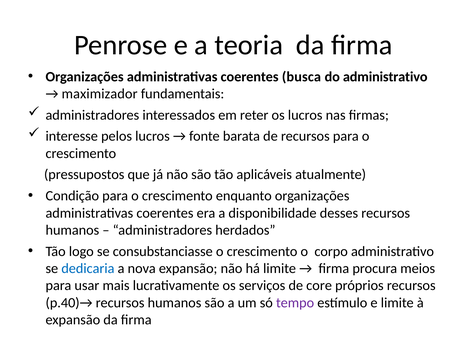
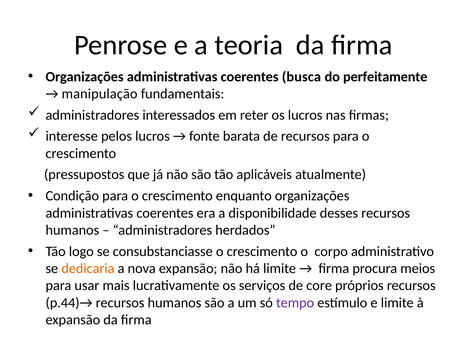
do administrativo: administrativo -> perfeitamente
maximizador: maximizador -> manipulação
dedicaria colour: blue -> orange
p.40)→: p.40)→ -> p.44)→
